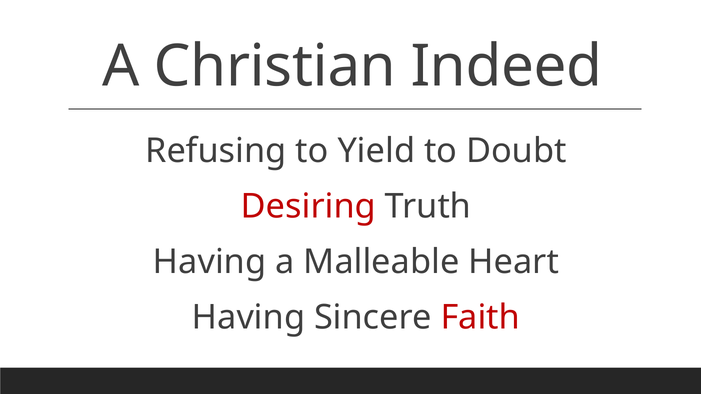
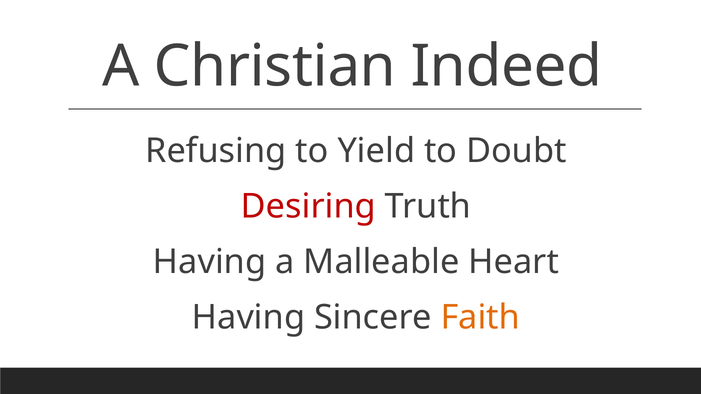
Faith colour: red -> orange
